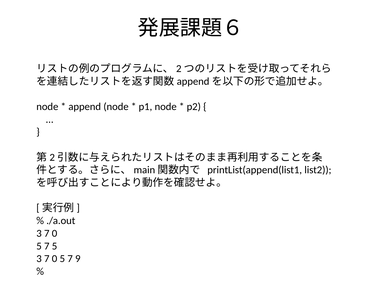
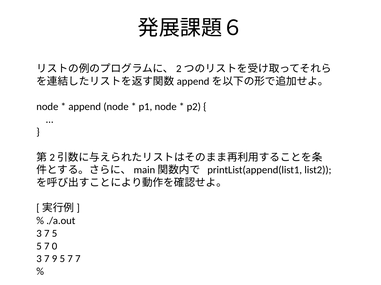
0 at (55, 234): 0 -> 5
7 5: 5 -> 0
0 at (55, 259): 0 -> 9
7 9: 9 -> 7
